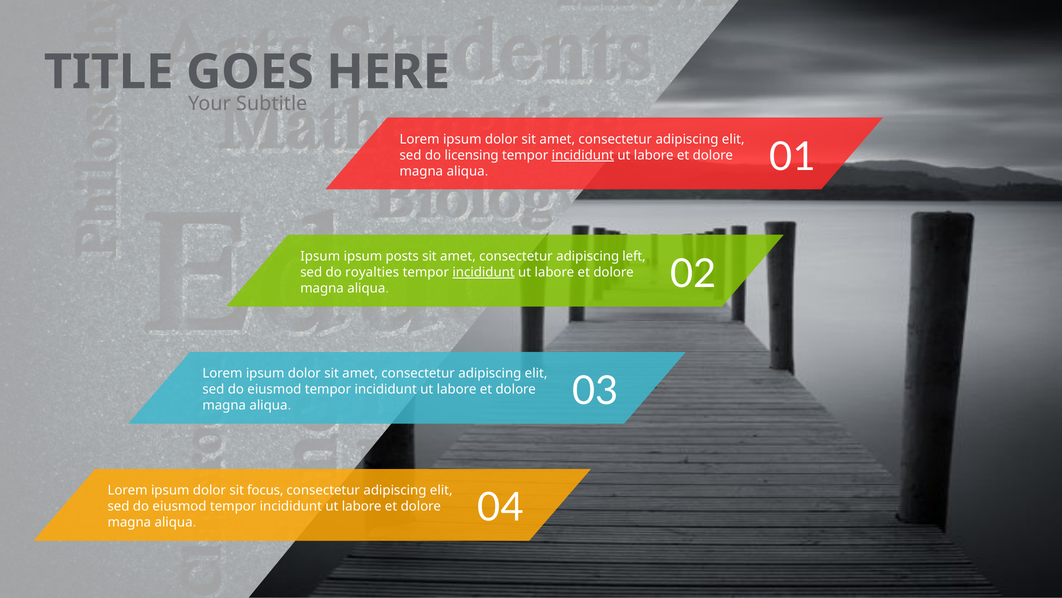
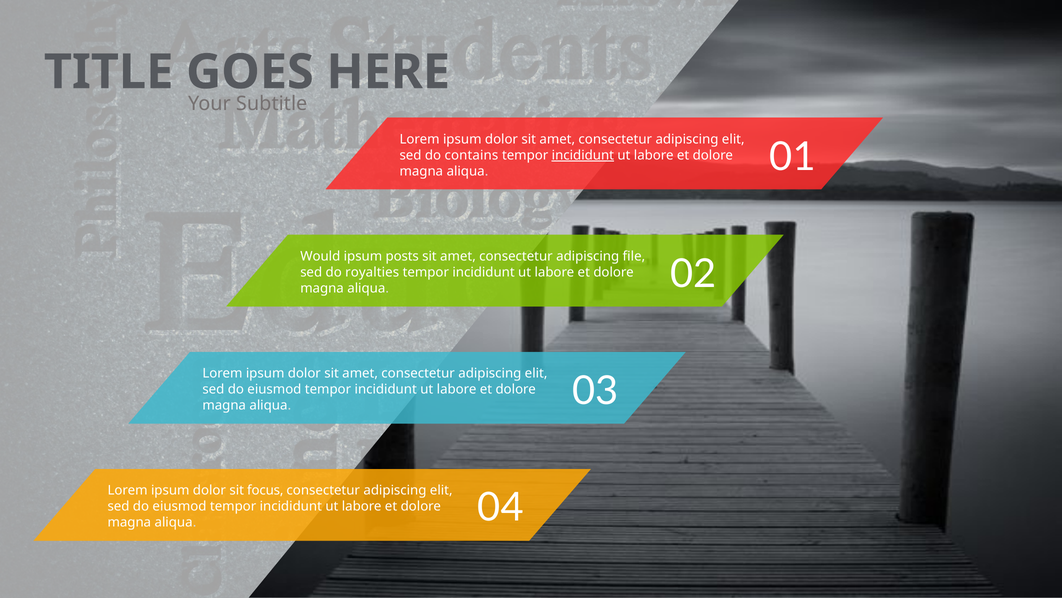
licensing: licensing -> contains
Ipsum at (320, 256): Ipsum -> Would
left: left -> file
incididunt at (484, 272) underline: present -> none
